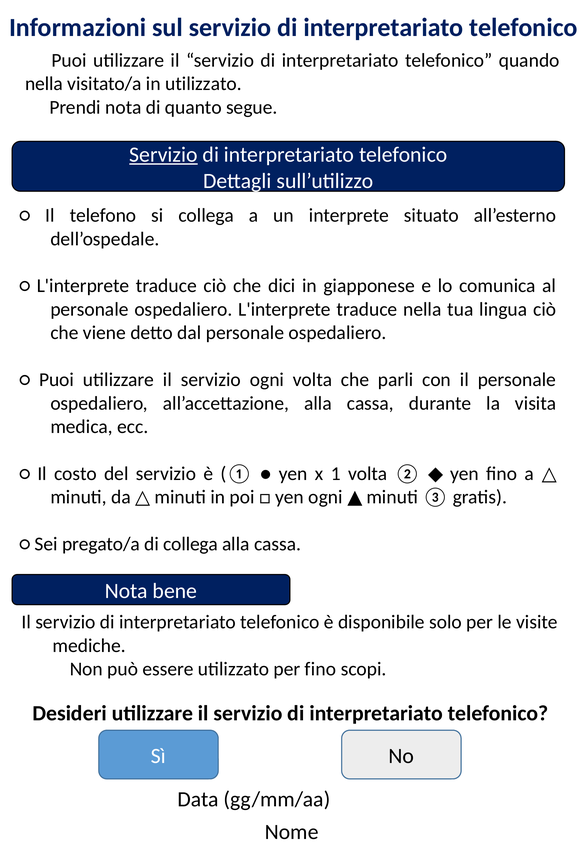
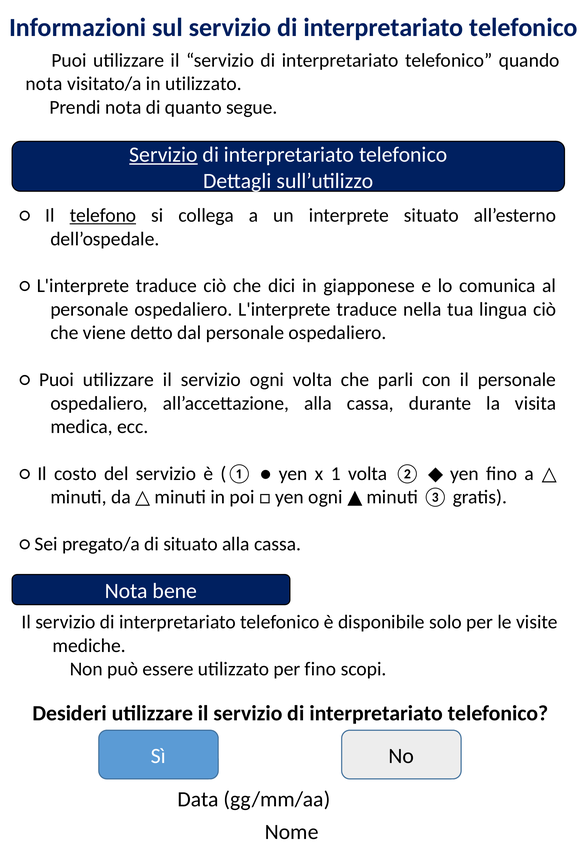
nella at (44, 84): nella -> nota
telefono underline: none -> present
di collega: collega -> situato
